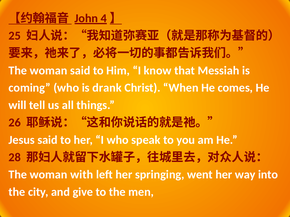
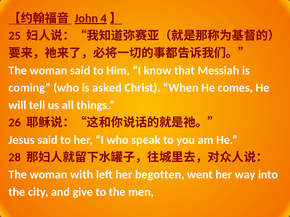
drank: drank -> asked
springing: springing -> begotten
